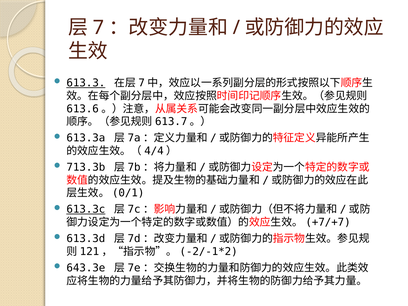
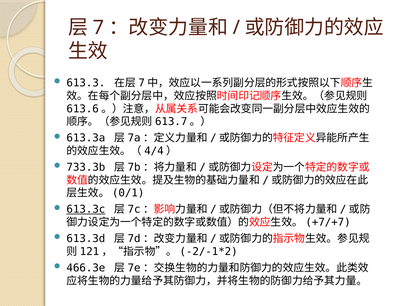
613.3 underline: present -> none
713.3b: 713.3b -> 733.3b
643.3e: 643.3e -> 466.3e
